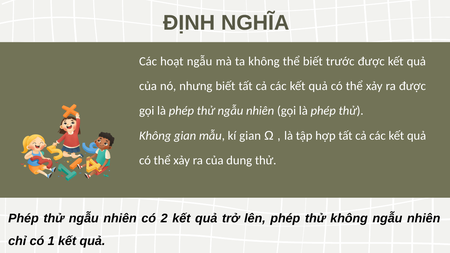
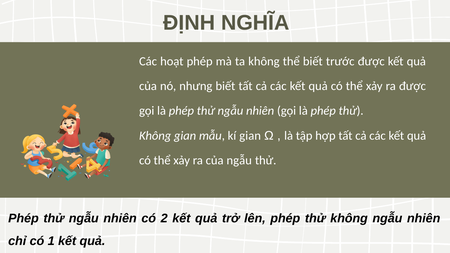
hoạt ngẫu: ngẫu -> phép
của dung: dung -> ngẫu
